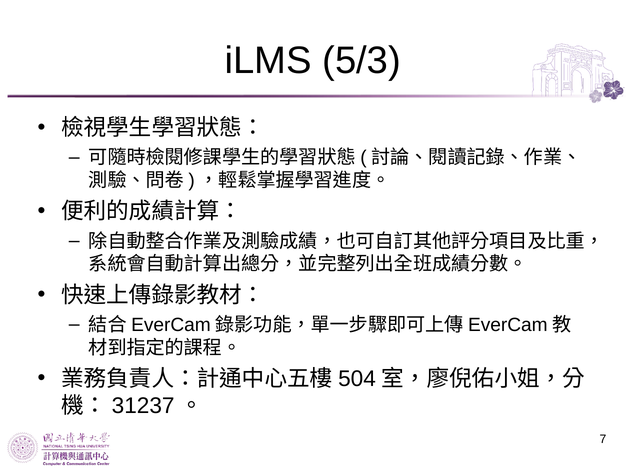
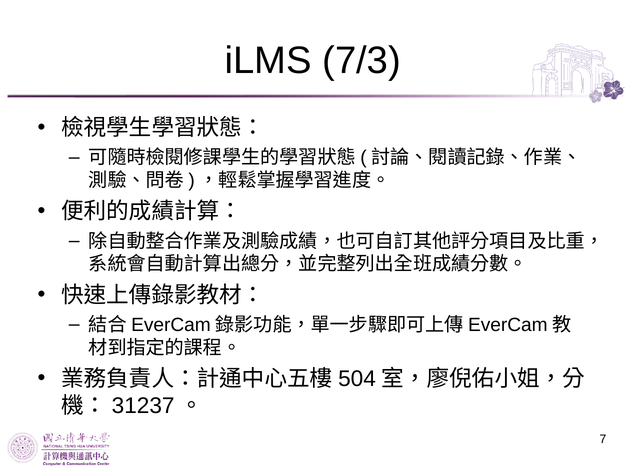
5/3: 5/3 -> 7/3
